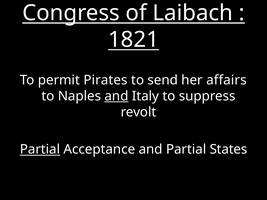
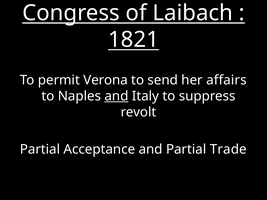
Pirates: Pirates -> Verona
Partial at (40, 150) underline: present -> none
States: States -> Trade
